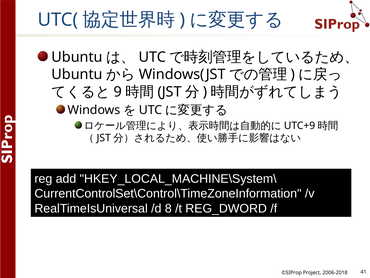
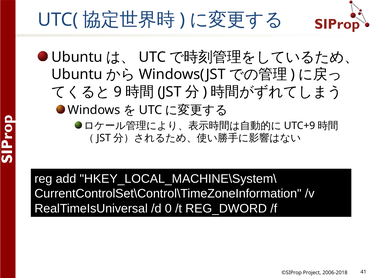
8: 8 -> 0
